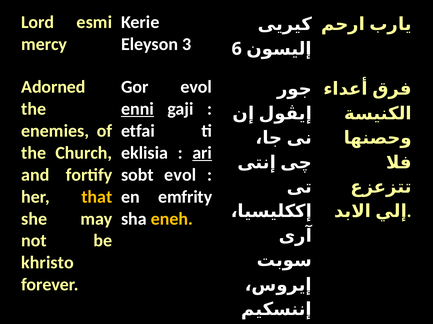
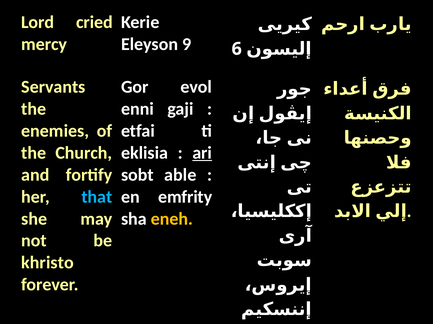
esmi: esmi -> cried
3: 3 -> 9
Adorned: Adorned -> Servants
enni underline: present -> none
sobt evol: evol -> able
that colour: yellow -> light blue
